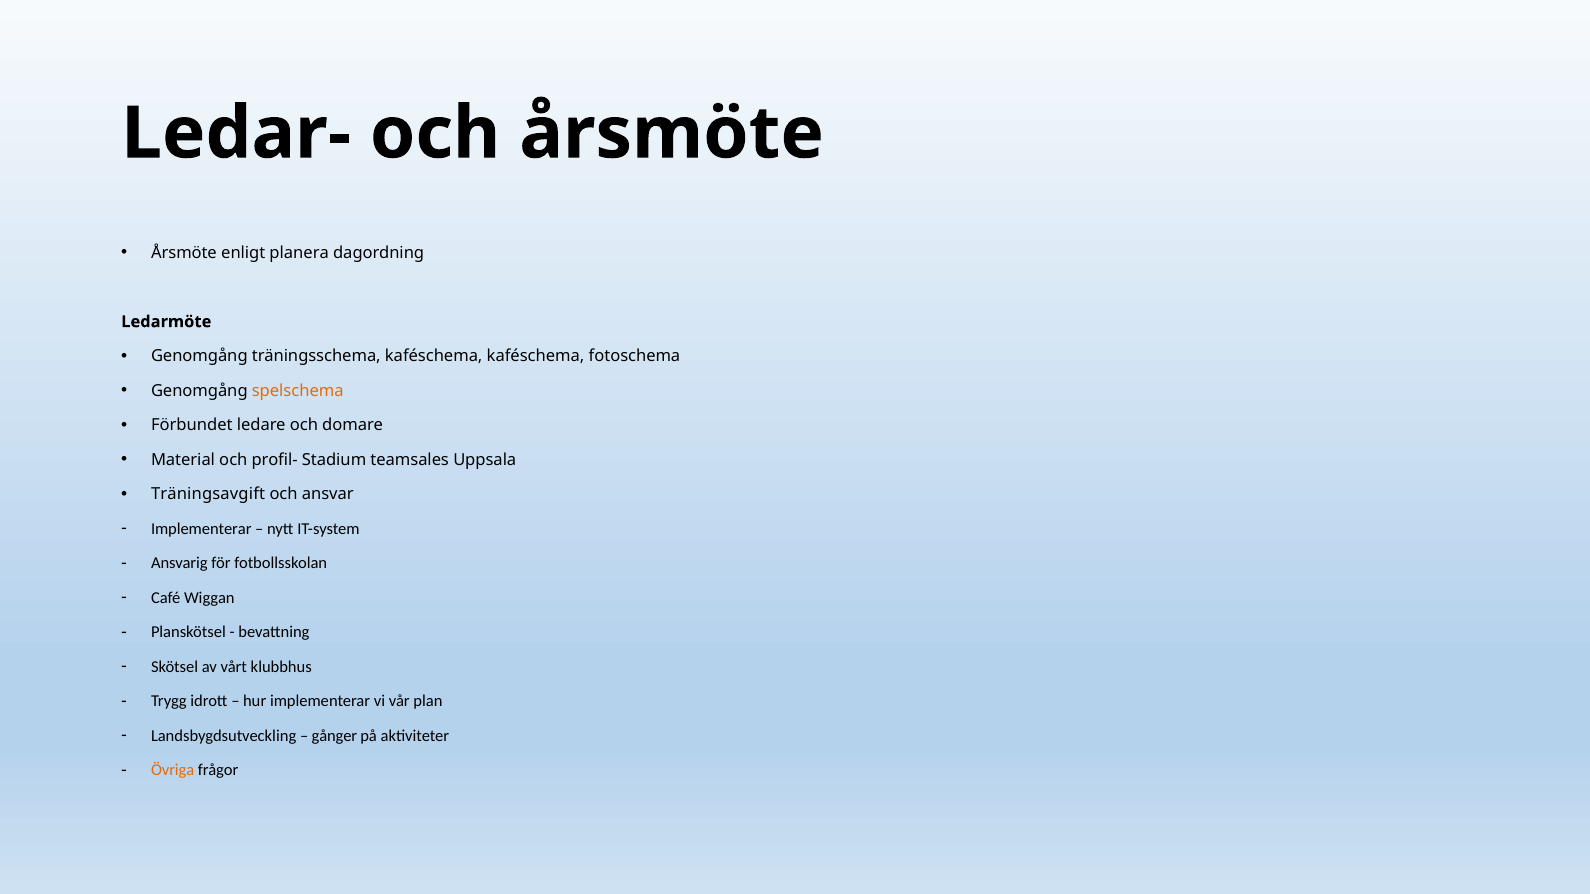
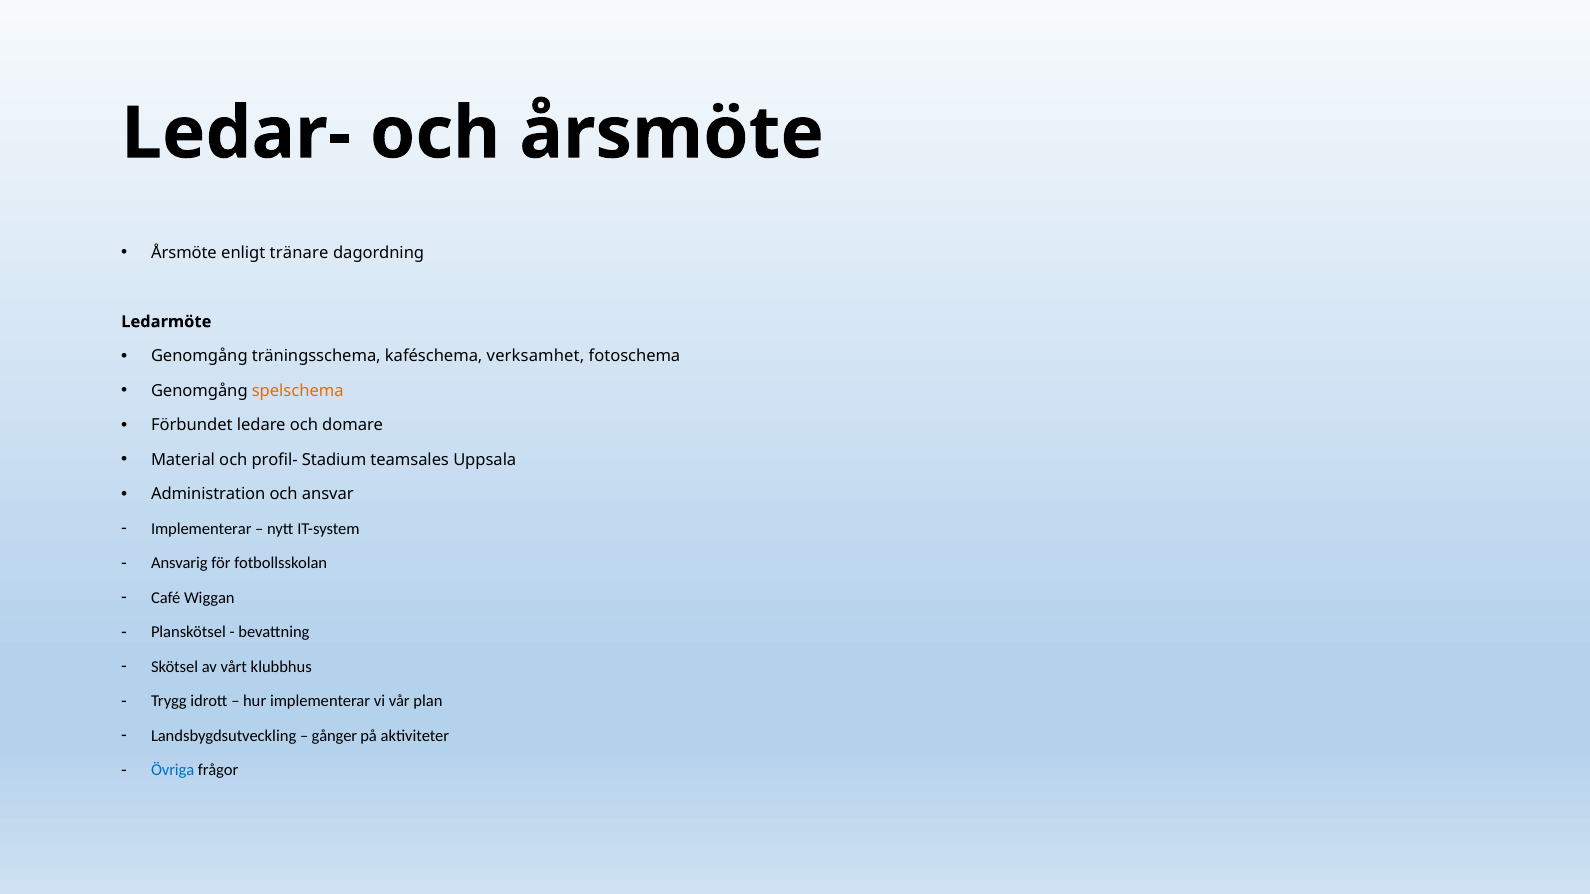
planera: planera -> tränare
kaféschema kaféschema: kaféschema -> verksamhet
Träningsavgift: Träningsavgift -> Administration
Övriga colour: orange -> blue
